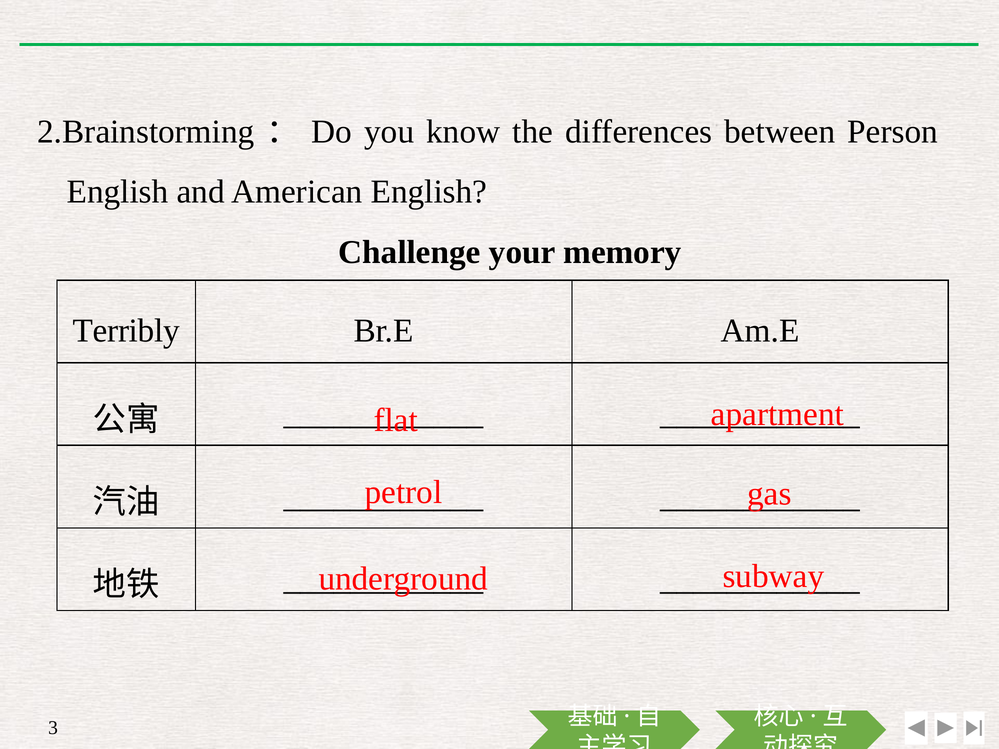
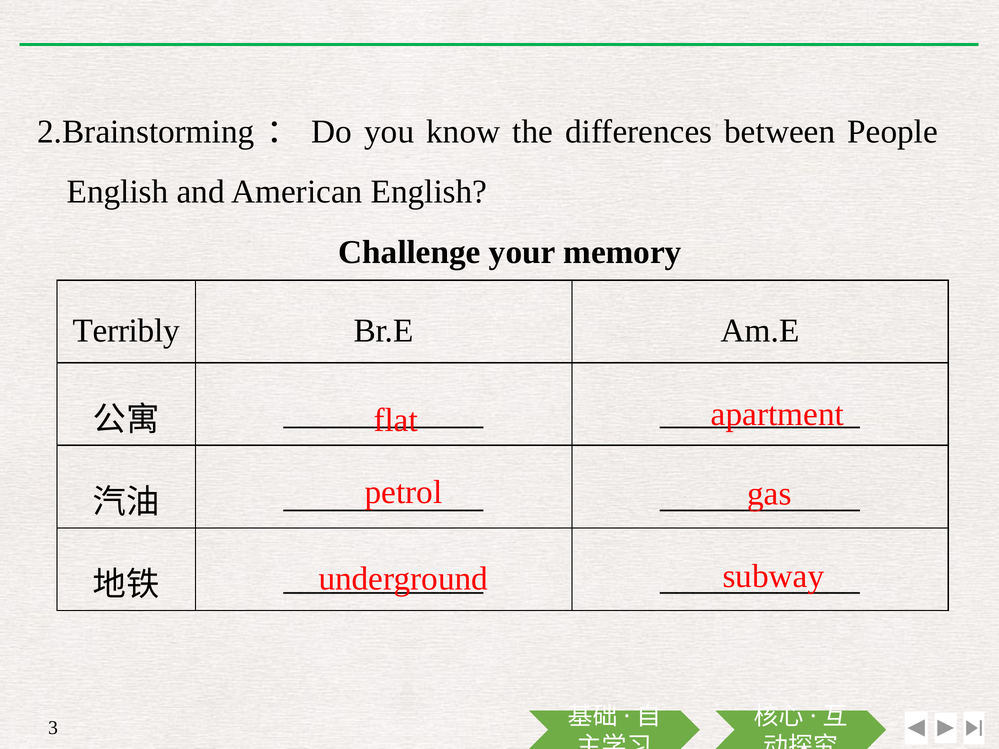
Person: Person -> People
